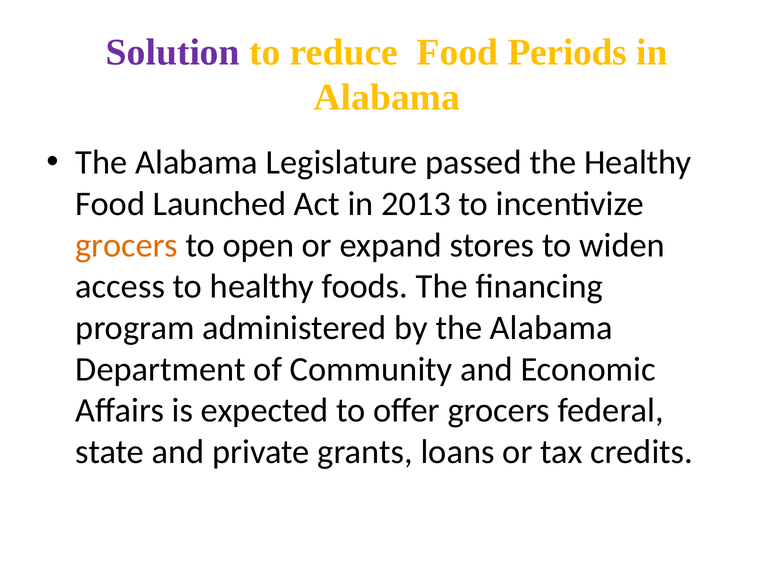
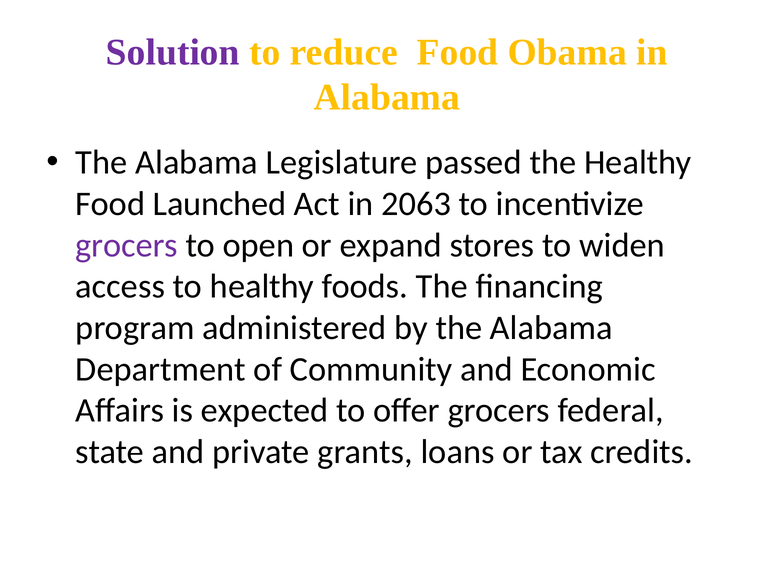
Periods: Periods -> Obama
2013: 2013 -> 2063
grocers at (127, 245) colour: orange -> purple
